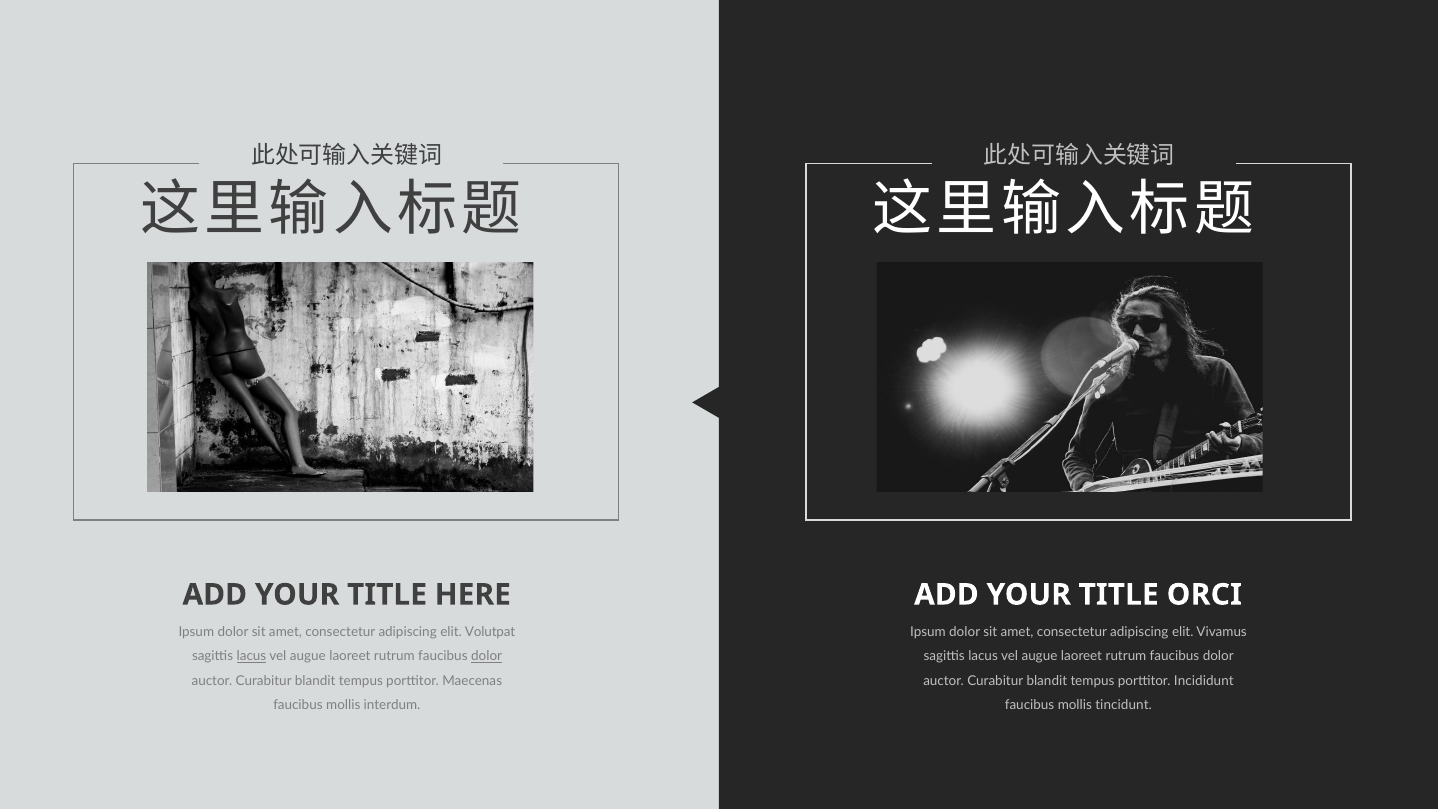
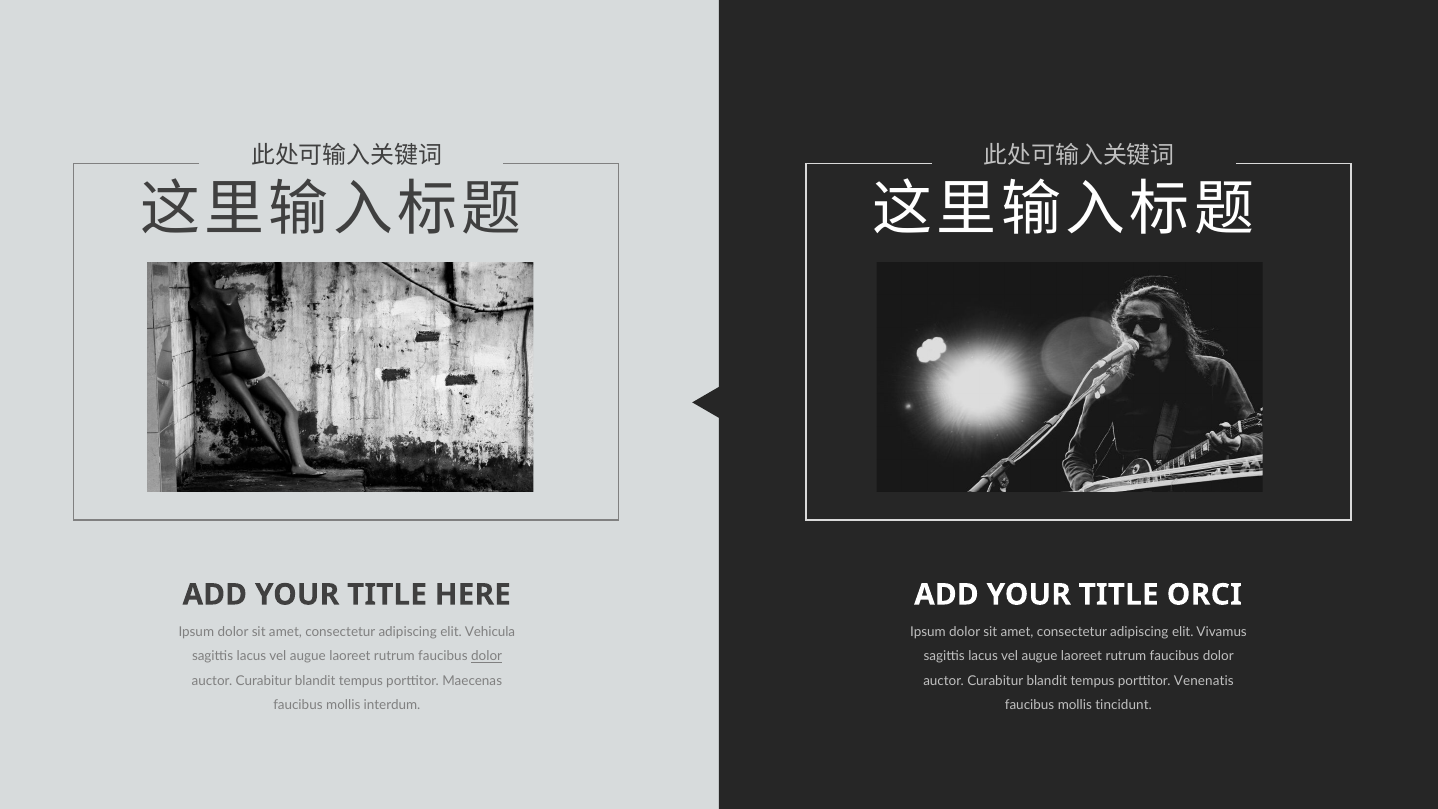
Volutpat: Volutpat -> Vehicula
lacus at (251, 656) underline: present -> none
Incididunt: Incididunt -> Venenatis
